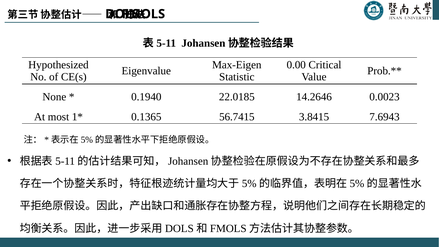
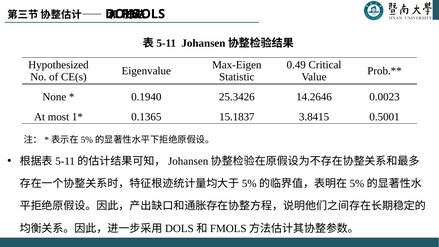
0.00: 0.00 -> 0.49
22.0185: 22.0185 -> 25.3426
56.7415: 56.7415 -> 15.1837
7.6943: 7.6943 -> 0.5001
